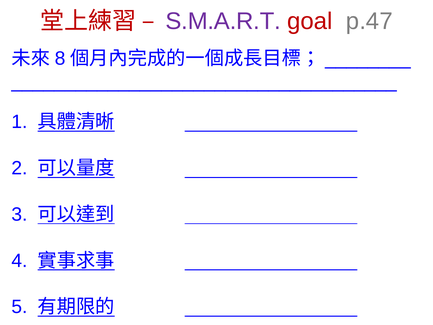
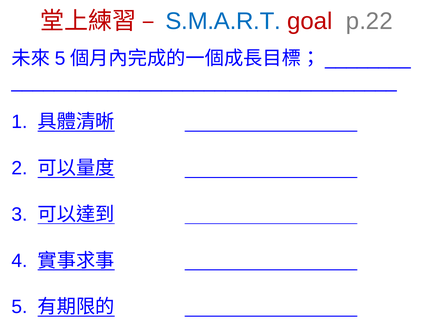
S.M.A.R.T colour: purple -> blue
p.47: p.47 -> p.22
8 at (60, 58): 8 -> 5
